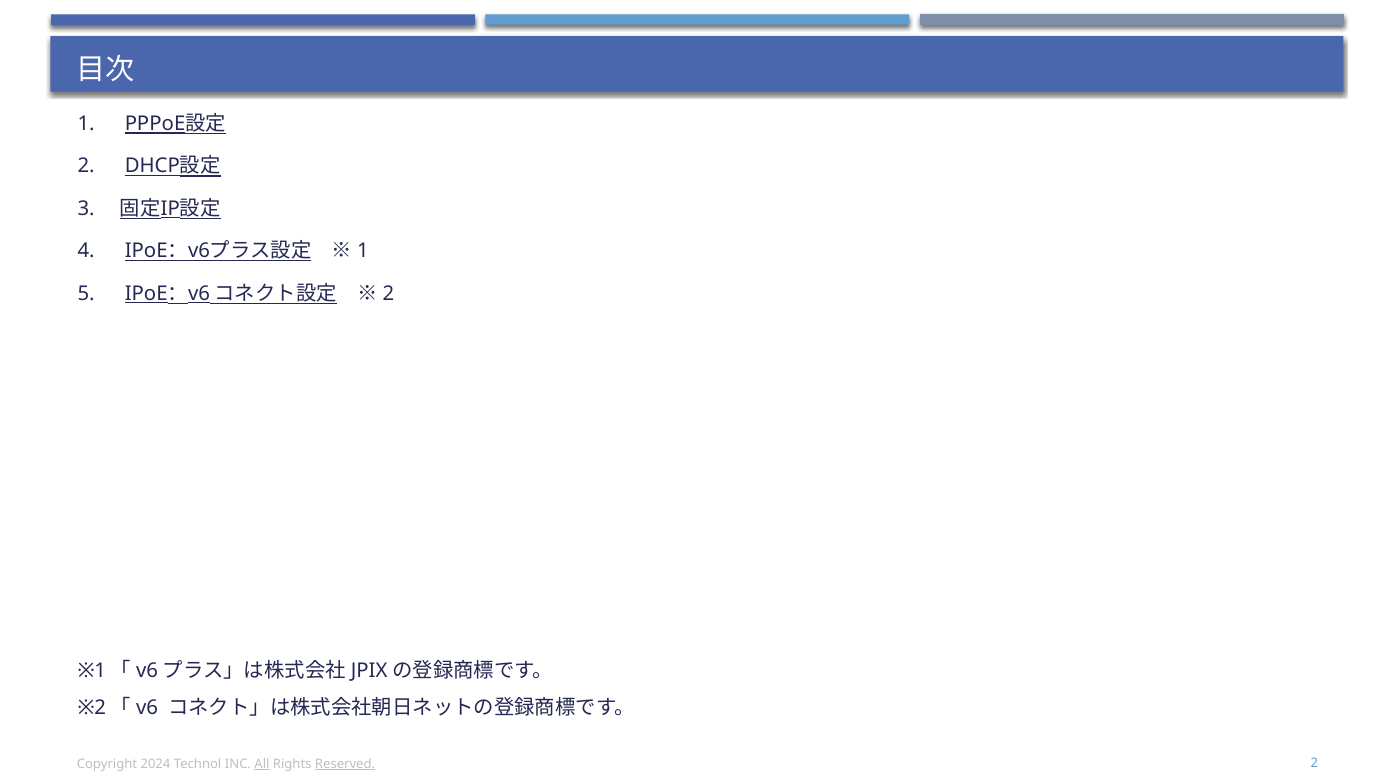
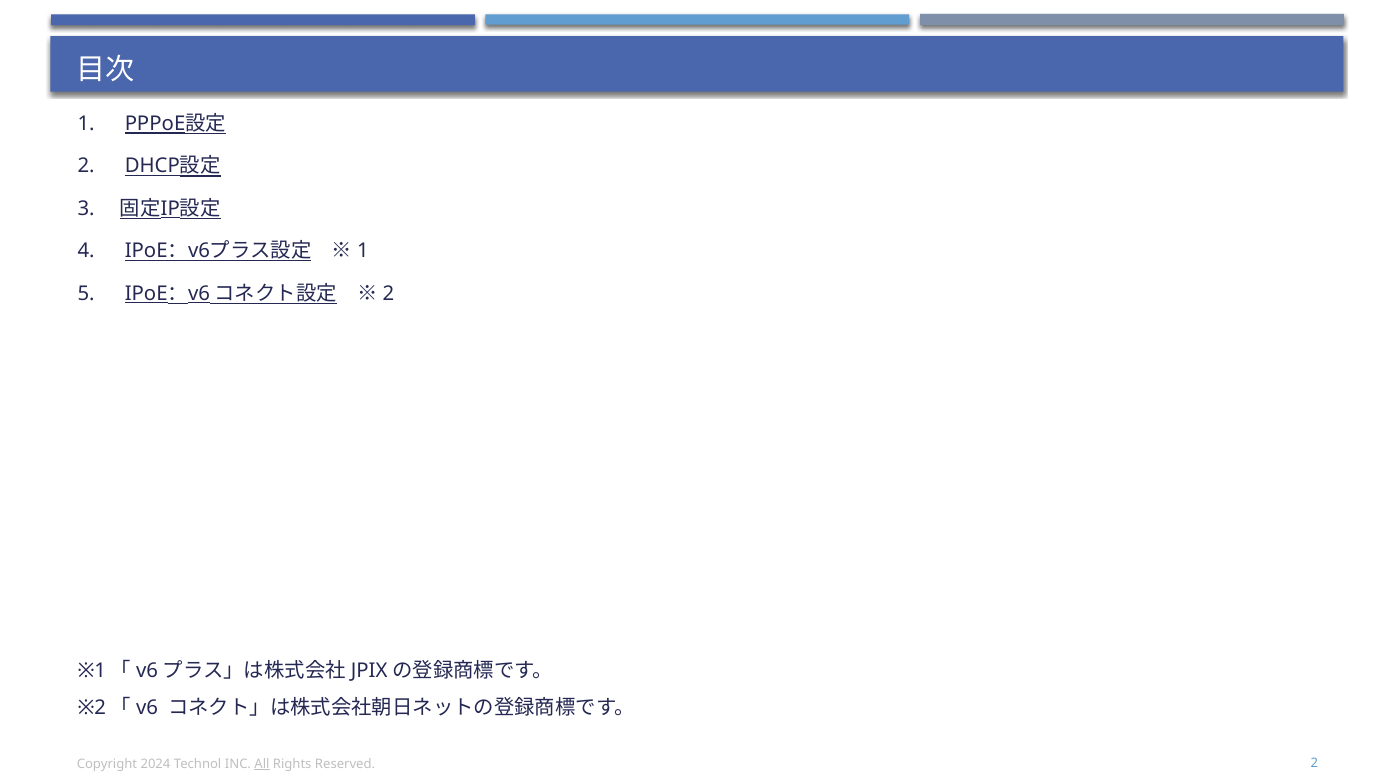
Reserved underline: present -> none
